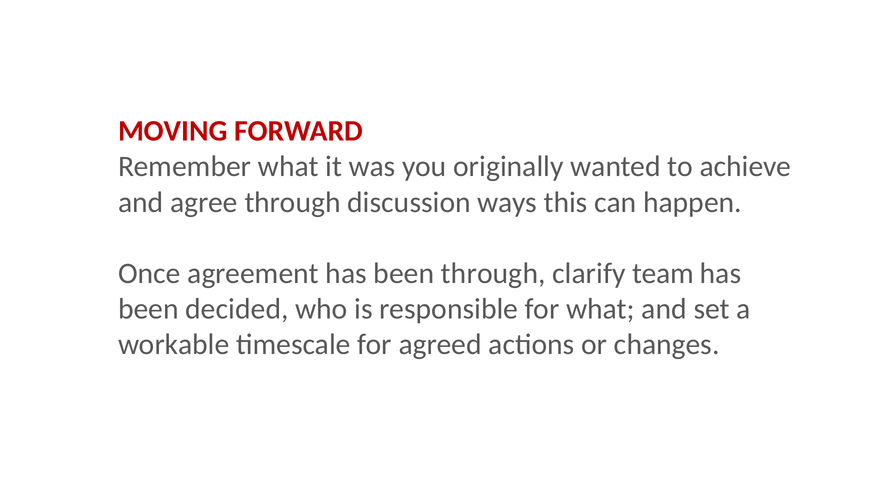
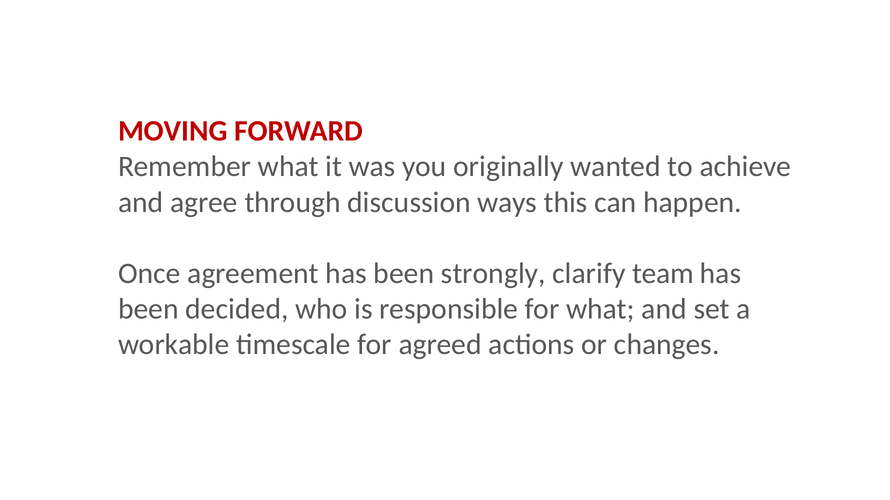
been through: through -> strongly
